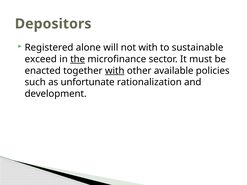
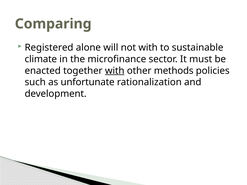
Depositors: Depositors -> Comparing
exceed: exceed -> climate
the underline: present -> none
available: available -> methods
